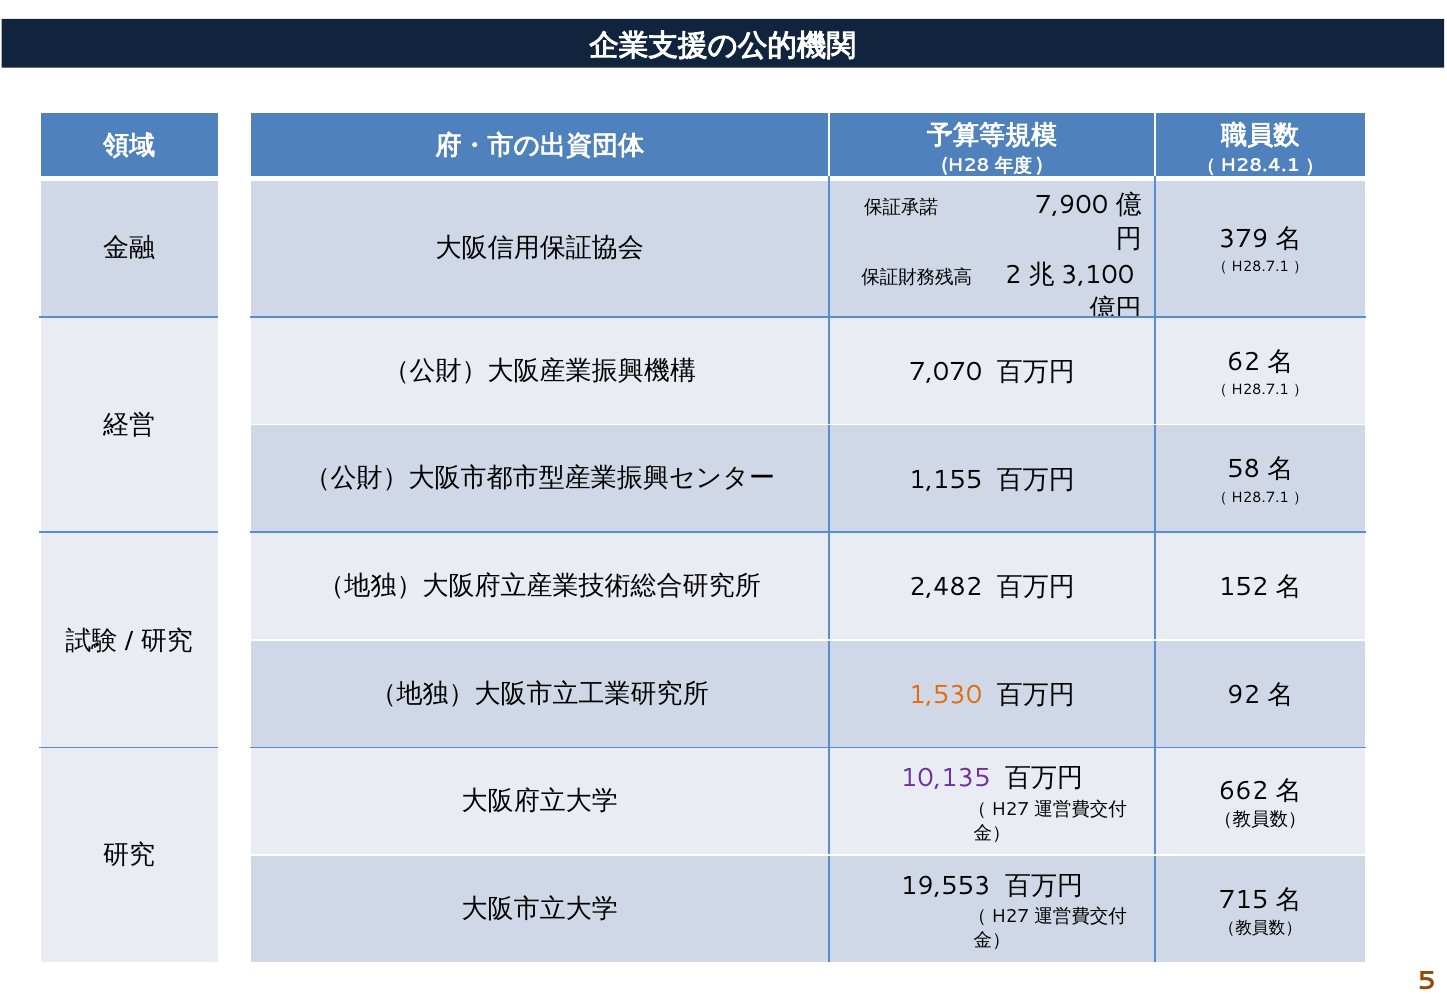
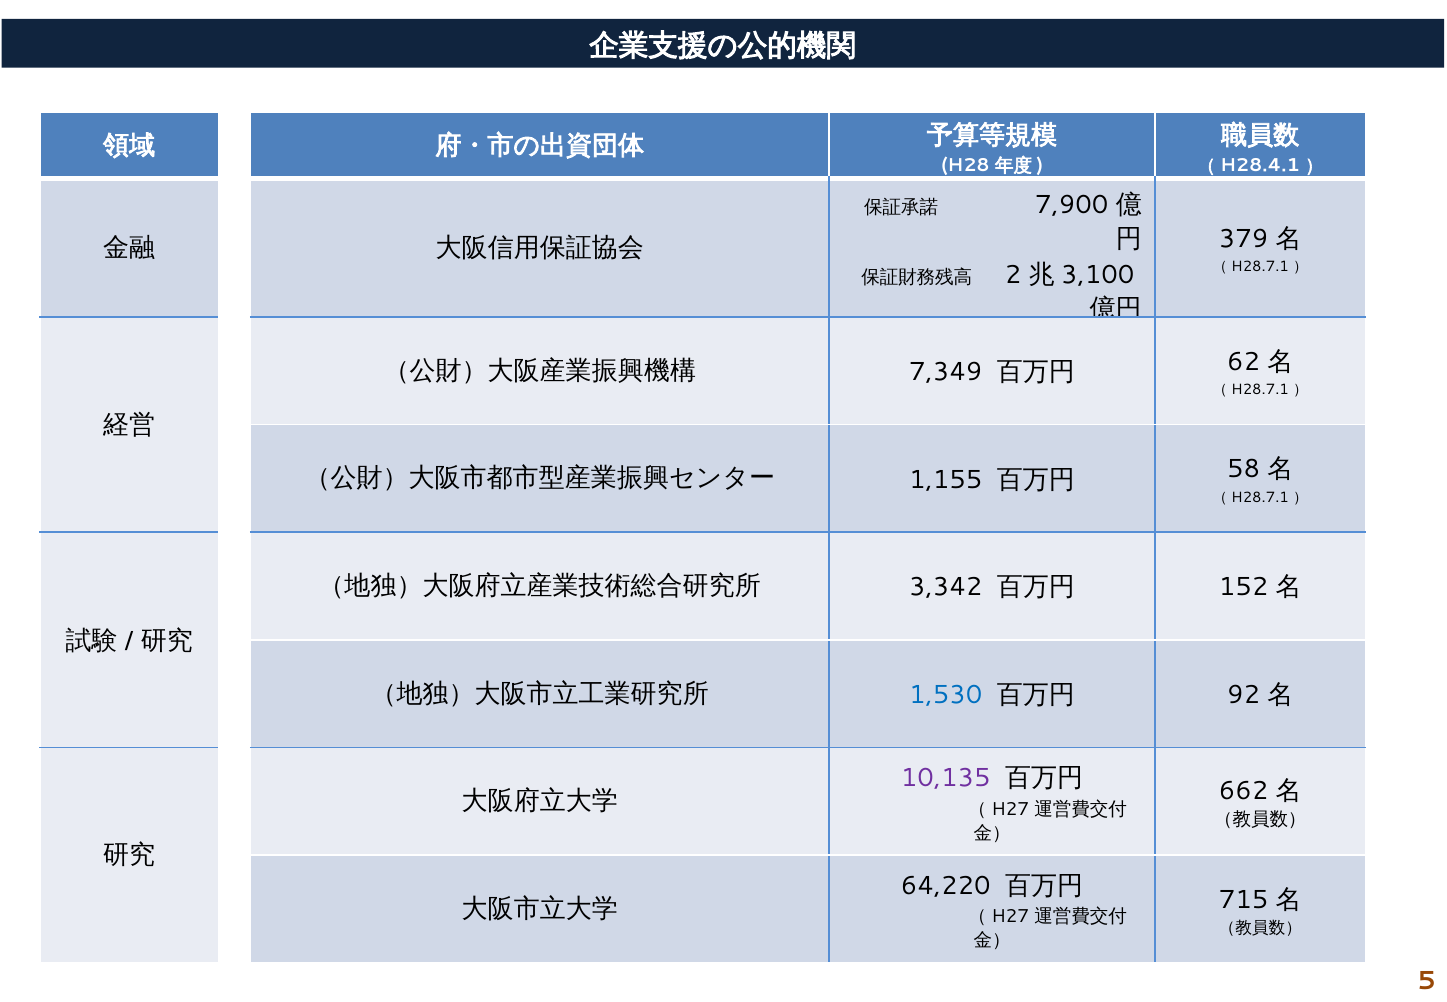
7,070: 7,070 -> 7,349
2,482: 2,482 -> 3,342
1,530 colour: orange -> blue
19,553: 19,553 -> 64,220
